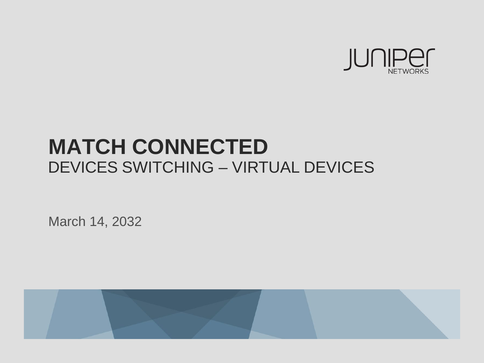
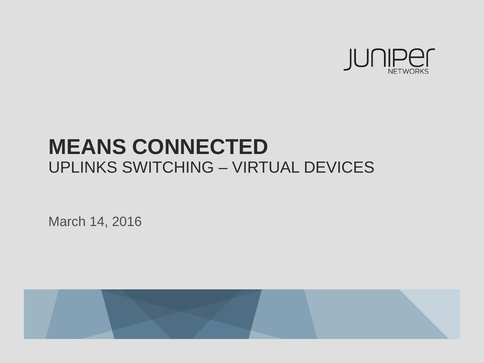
MATCH: MATCH -> MEANS
DEVICES at (83, 168): DEVICES -> UPLINKS
2032: 2032 -> 2016
